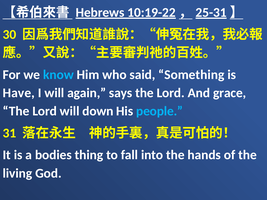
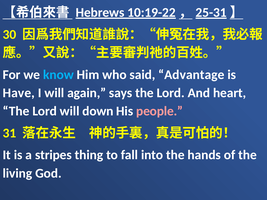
Something: Something -> Advantage
grace: grace -> heart
people colour: light blue -> pink
bodies: bodies -> stripes
